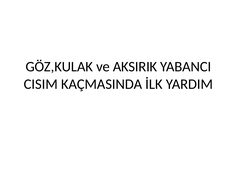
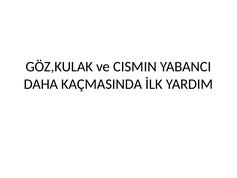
AKSIRIK: AKSIRIK -> CISMIN
CISIM: CISIM -> DAHA
